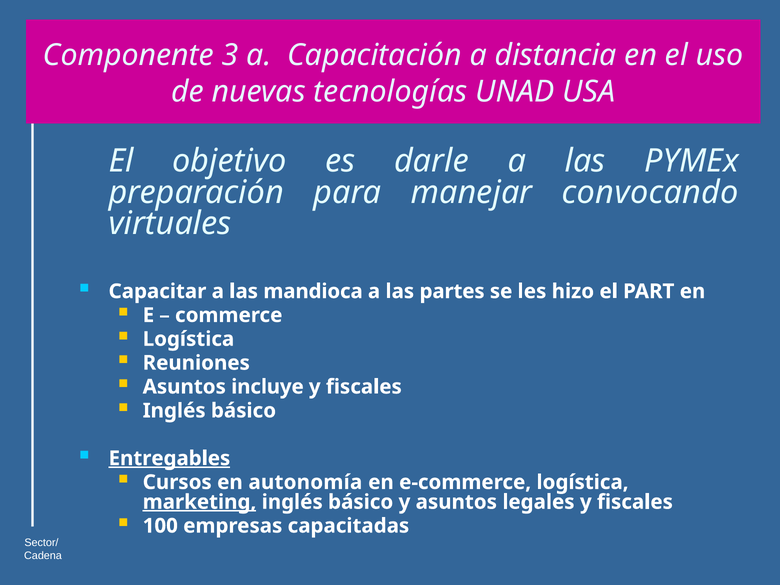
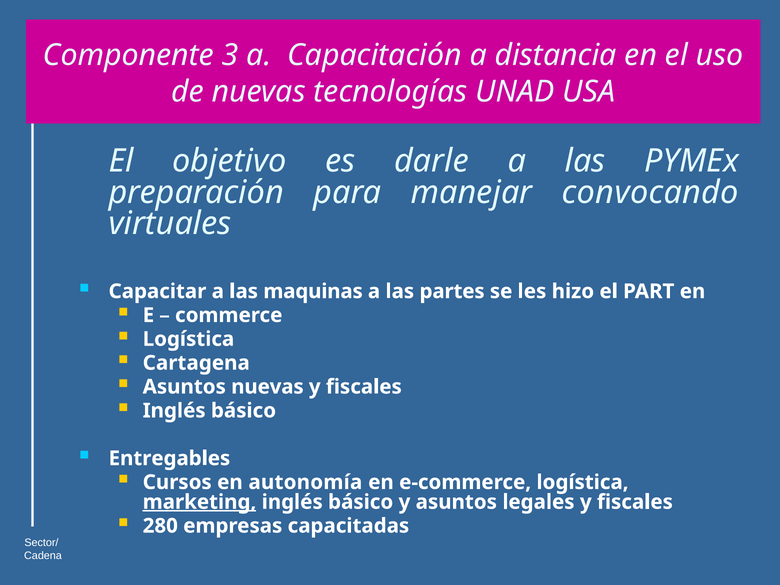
mandioca: mandioca -> maquinas
Reuniones: Reuniones -> Cartagena
Asuntos incluye: incluye -> nuevas
Entregables underline: present -> none
100: 100 -> 280
